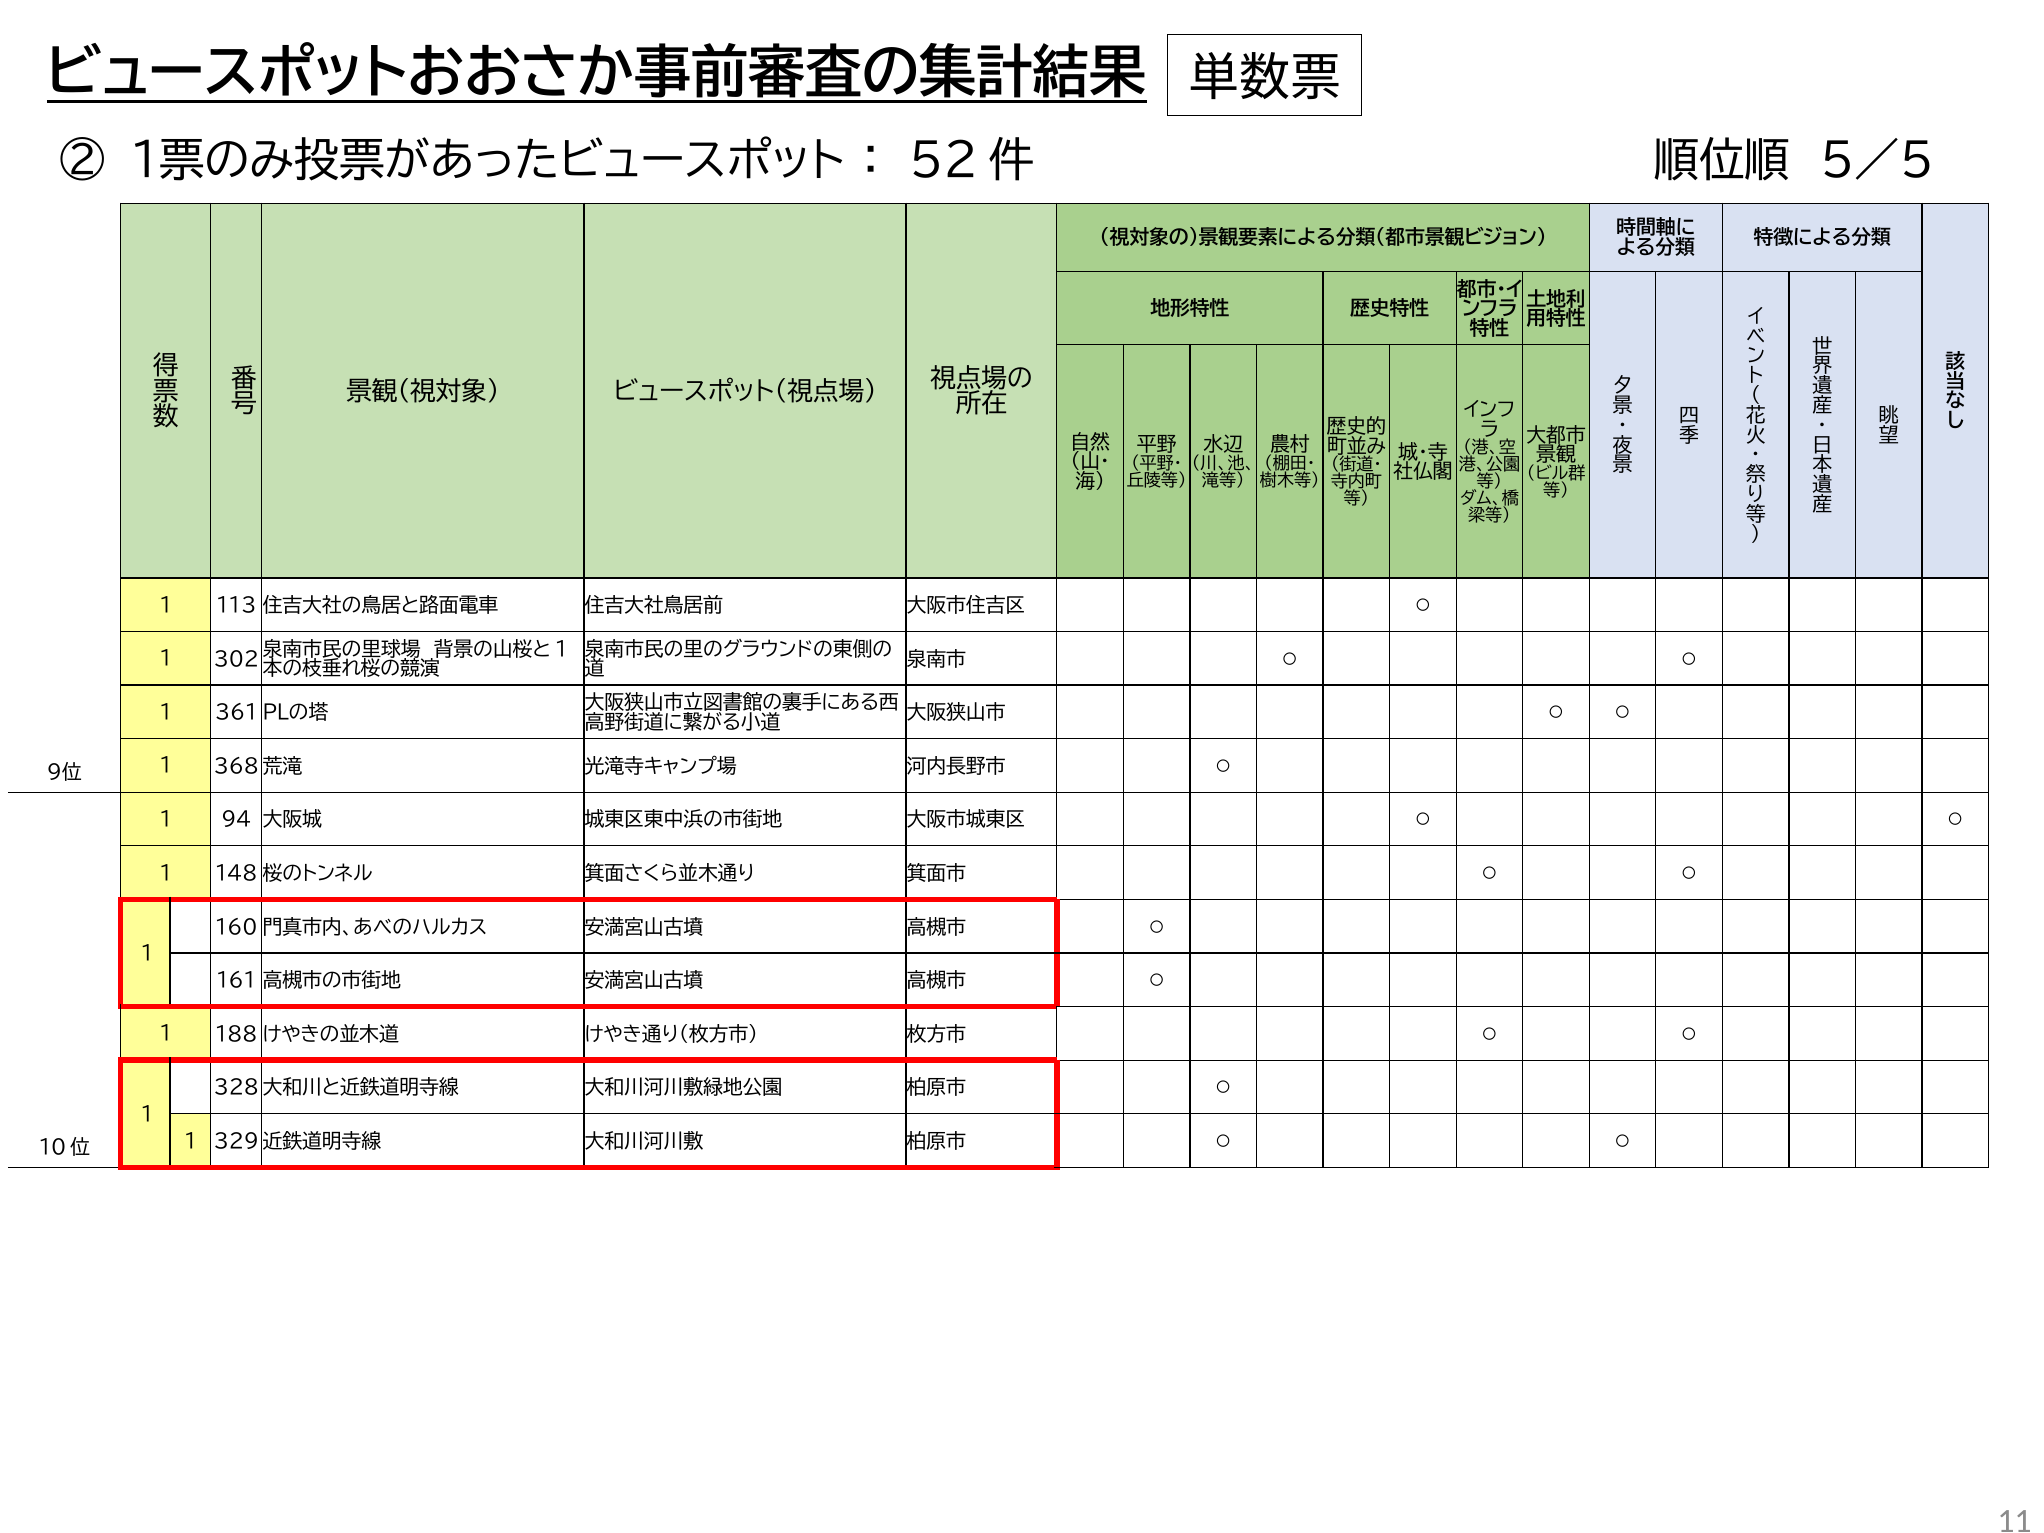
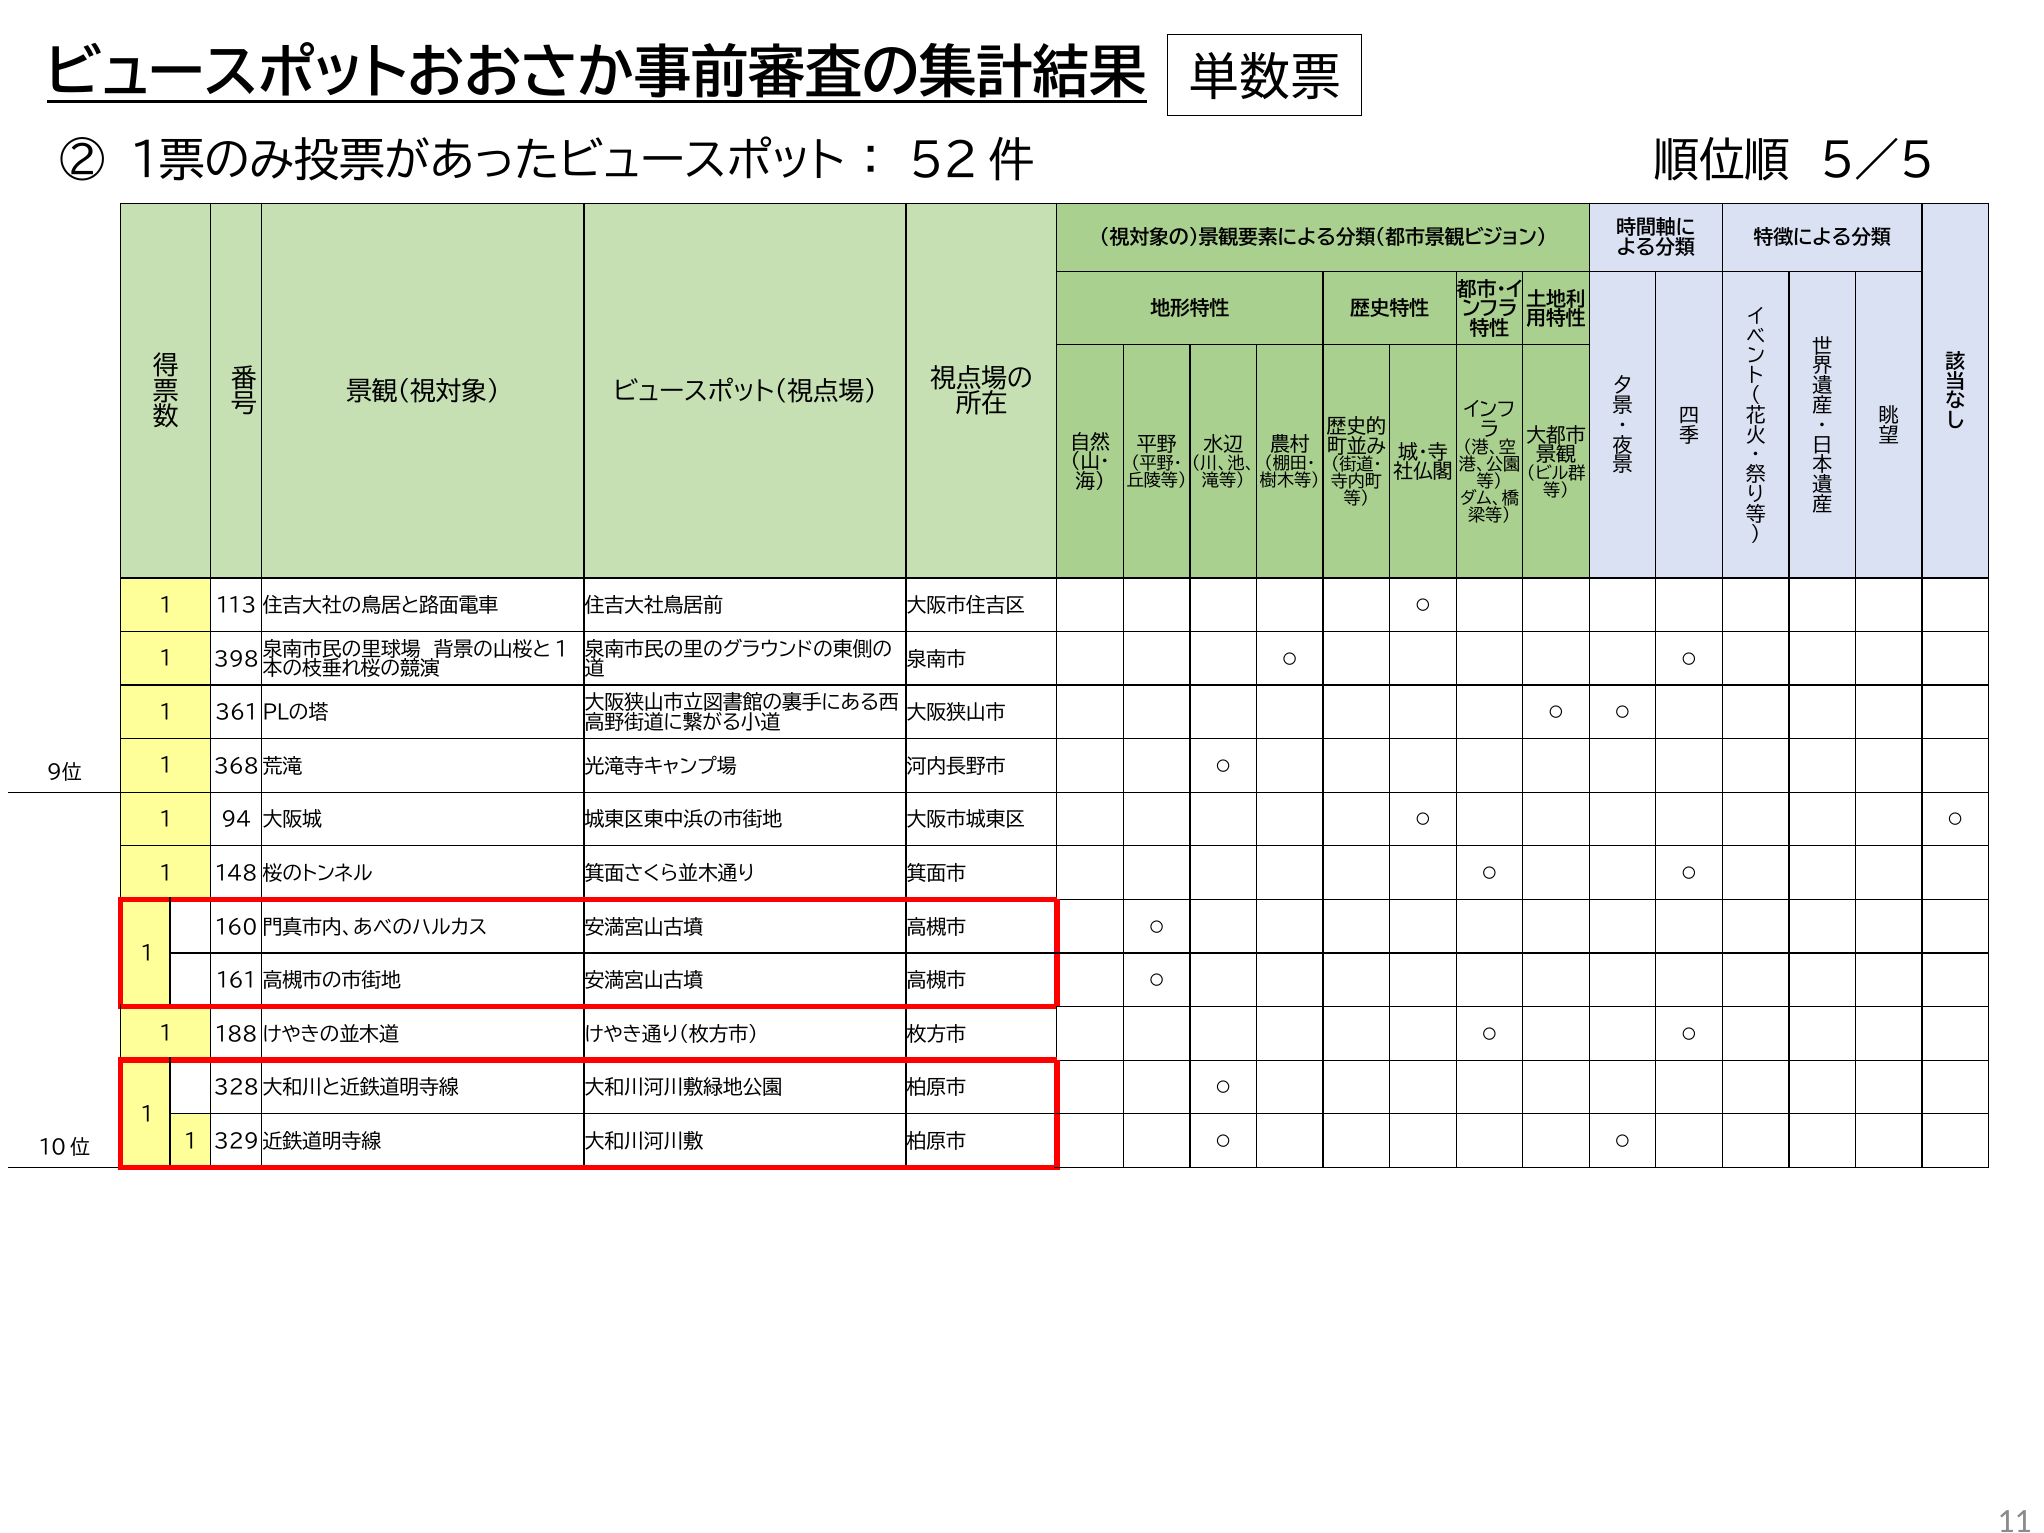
302: 302 -> 398
